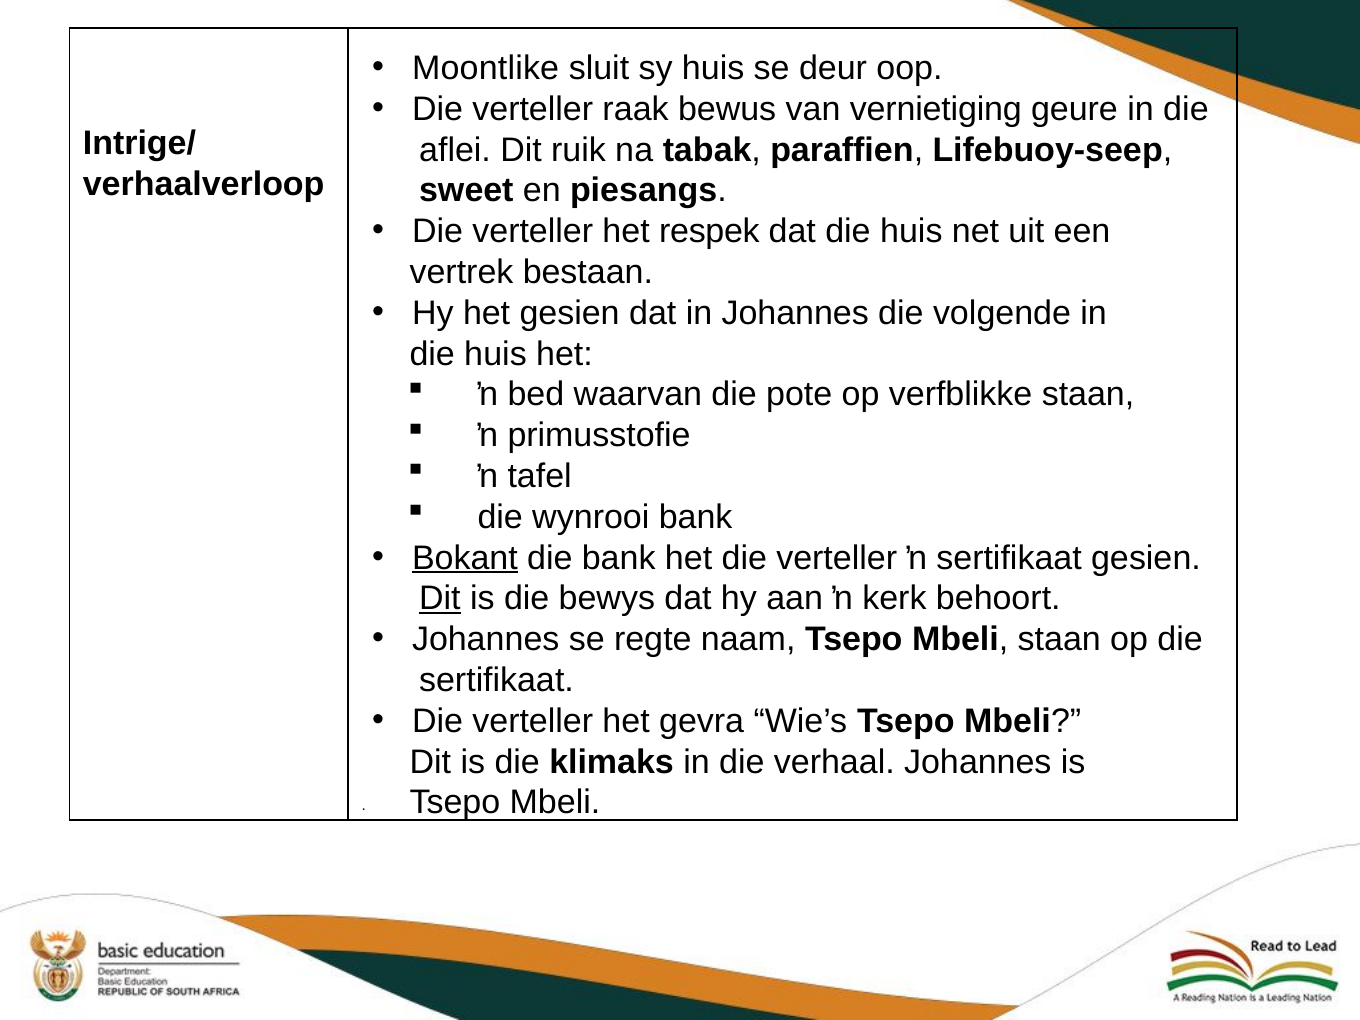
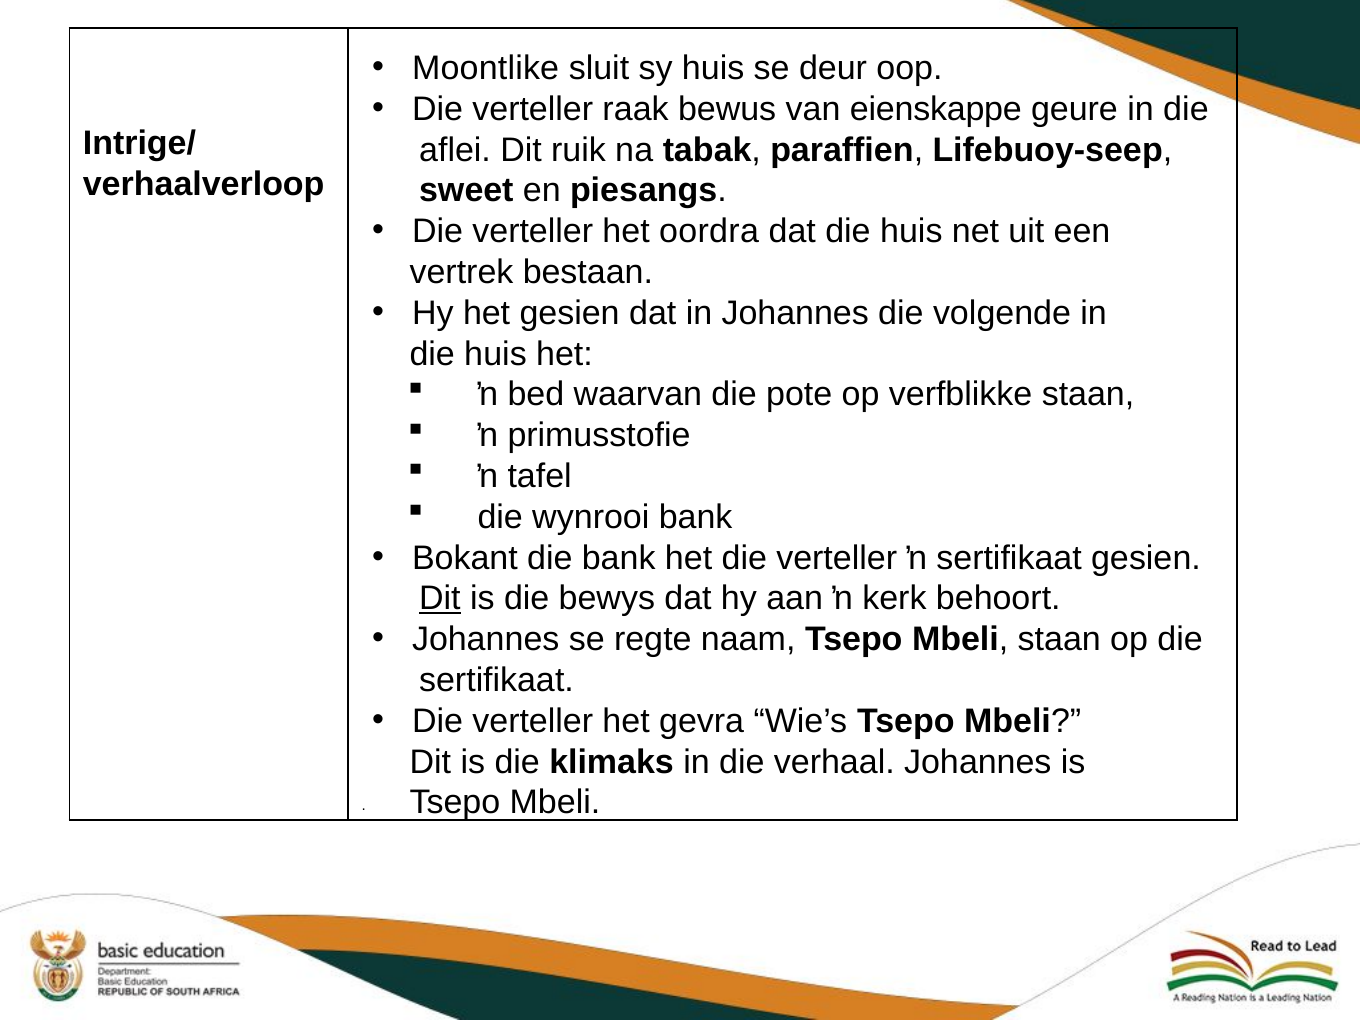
vernietiging: vernietiging -> eienskappe
respek: respek -> oordra
Bokant underline: present -> none
